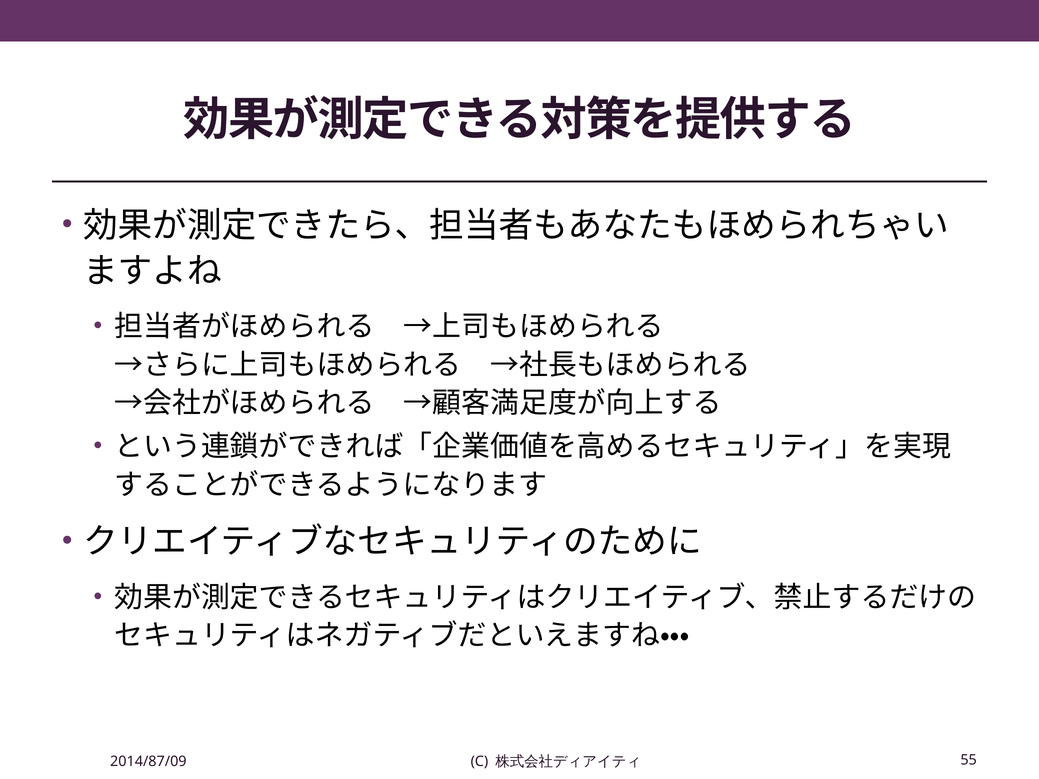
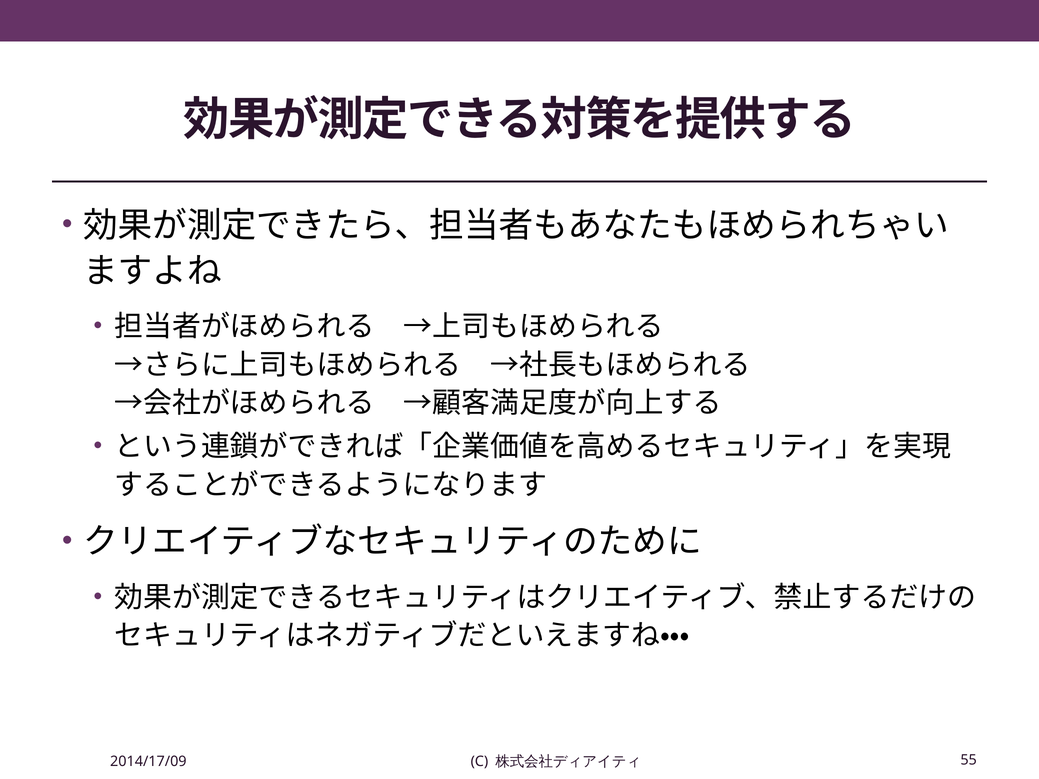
2014/87/09: 2014/87/09 -> 2014/17/09
